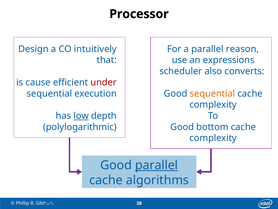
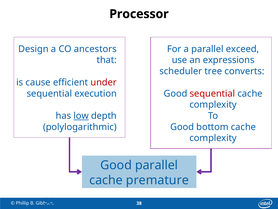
intuitively: intuitively -> ancestors
reason: reason -> exceed
also: also -> tree
sequential at (212, 93) colour: orange -> red
parallel at (157, 165) underline: present -> none
algorithms: algorithms -> premature
